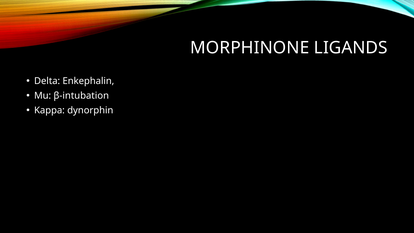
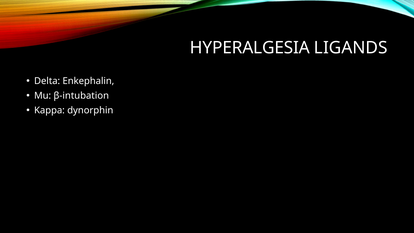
MORPHINONE: MORPHINONE -> HYPERALGESIA
